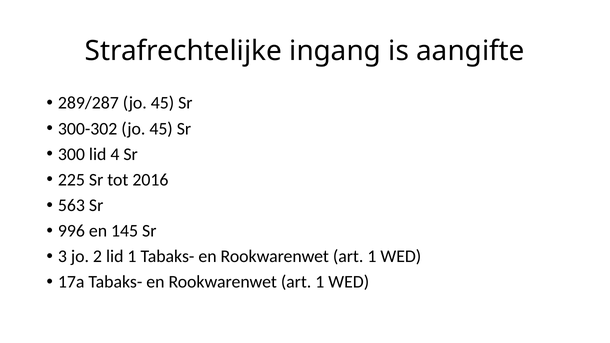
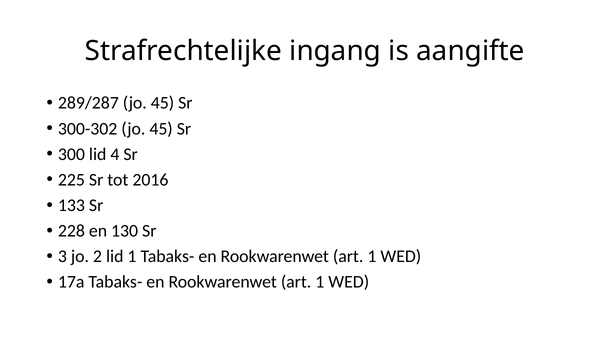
563: 563 -> 133
996: 996 -> 228
145: 145 -> 130
